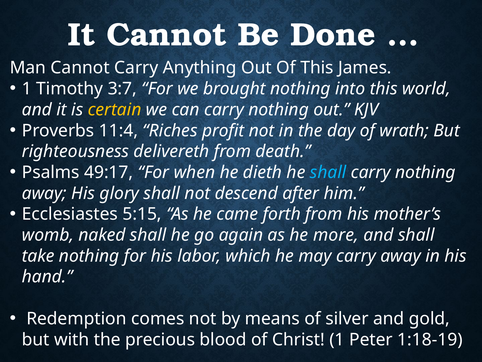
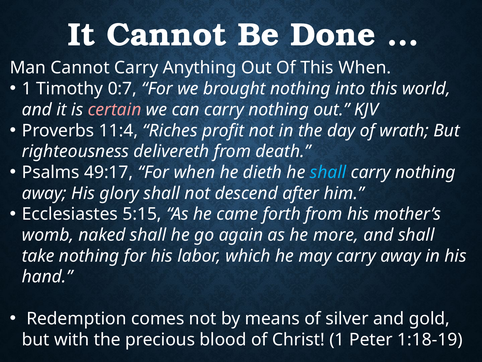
This James: James -> When
3:7: 3:7 -> 0:7
certain colour: yellow -> pink
